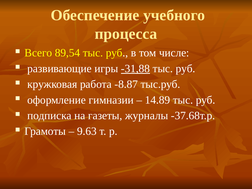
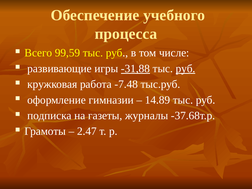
89,54: 89,54 -> 99,59
руб at (185, 69) underline: none -> present
-8.87: -8.87 -> -7.48
9.63: 9.63 -> 2.47
